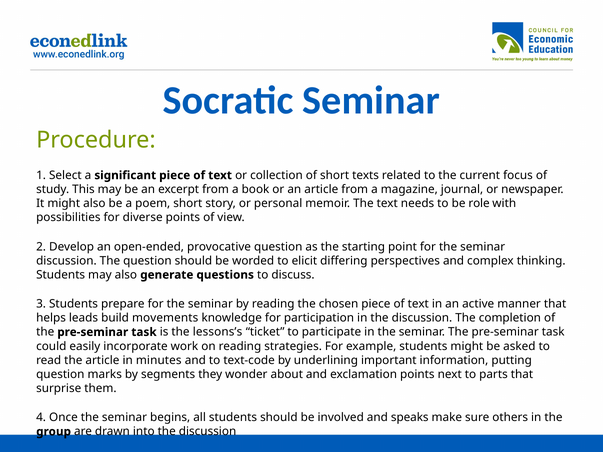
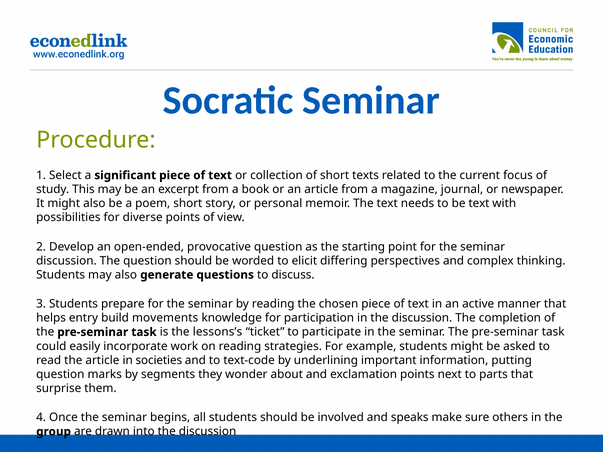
be role: role -> text
leads: leads -> entry
minutes: minutes -> societies
